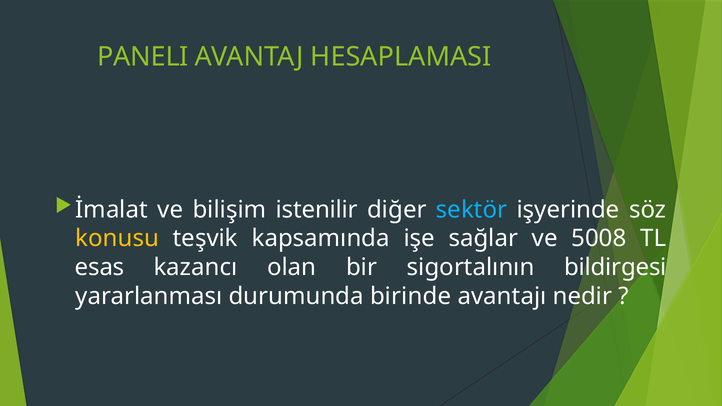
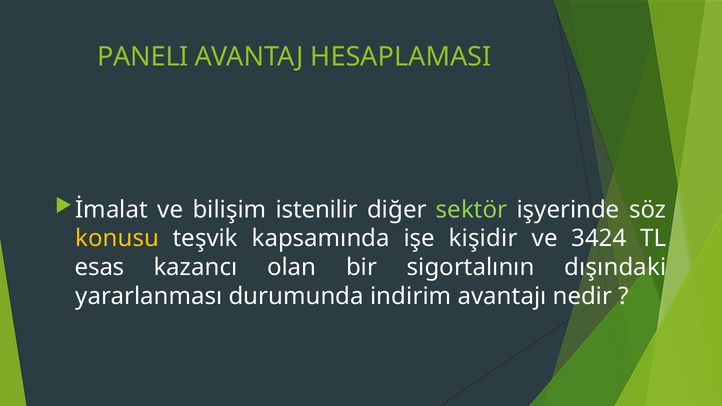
sektör colour: light blue -> light green
sağlar: sağlar -> kişidir
5008: 5008 -> 3424
bildirgesi: bildirgesi -> dışındaki
birinde: birinde -> indirim
